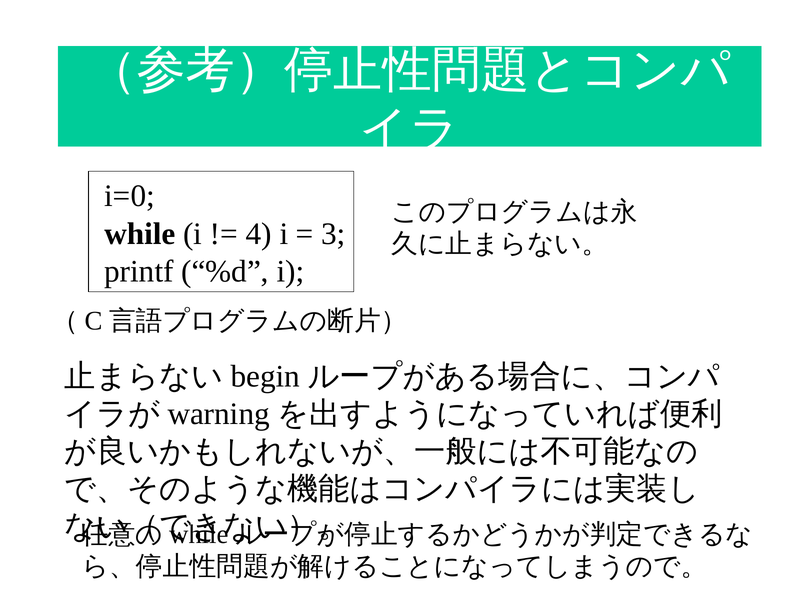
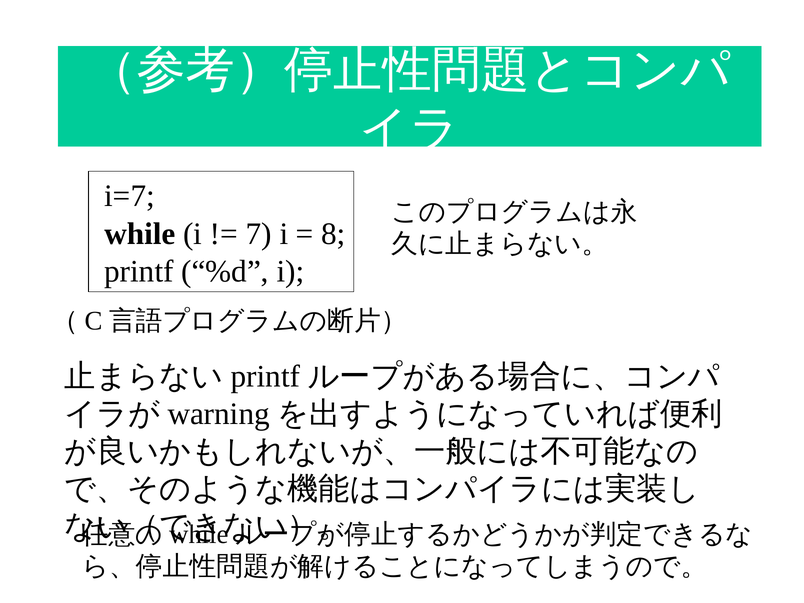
i=0: i=0 -> i=7
4: 4 -> 7
3: 3 -> 8
begin at (265, 376): begin -> printf
